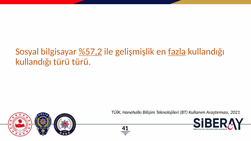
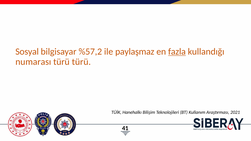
%57,2 underline: present -> none
gelişmişlik: gelişmişlik -> paylaşmaz
kullandığı at (33, 62): kullandığı -> numarası
